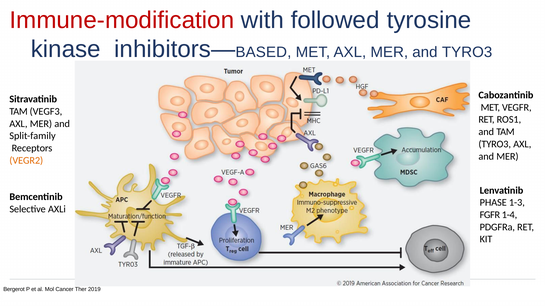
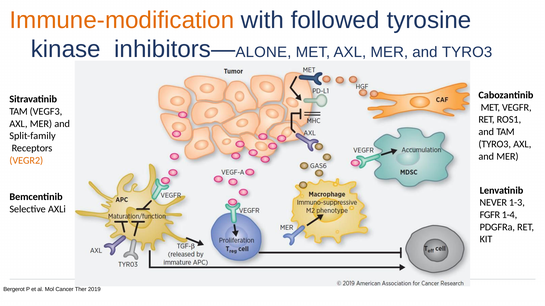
Immune-modification colour: red -> orange
BASED: BASED -> ALONE
PHASE: PHASE -> NEVER
